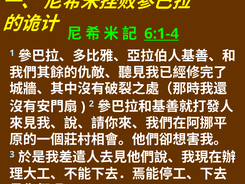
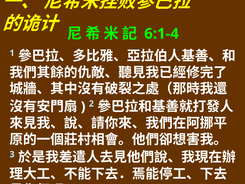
6:1-4 underline: present -> none
